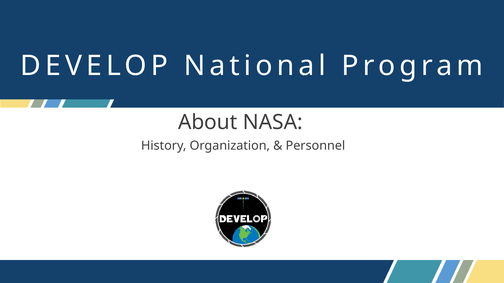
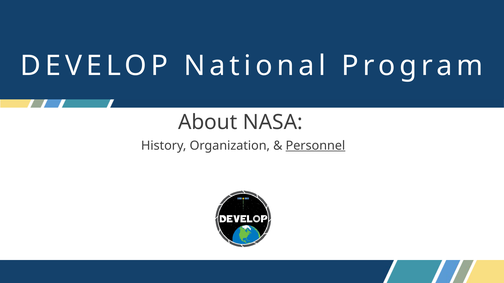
Personnel underline: none -> present
